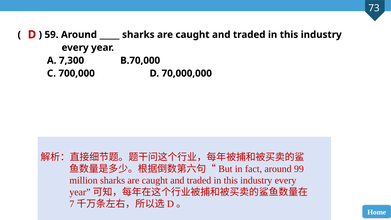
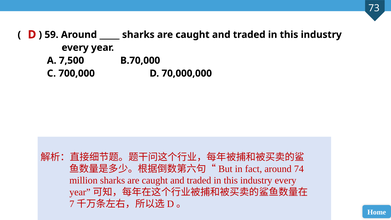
7,300: 7,300 -> 7,500
99: 99 -> 74
